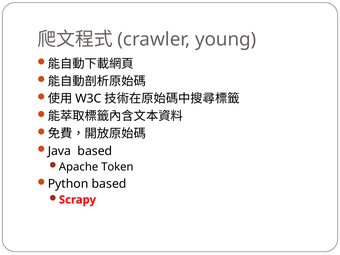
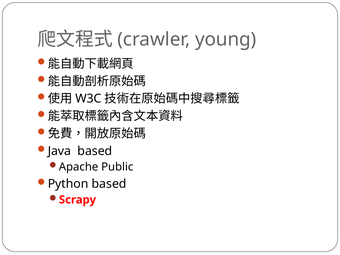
Token: Token -> Public
